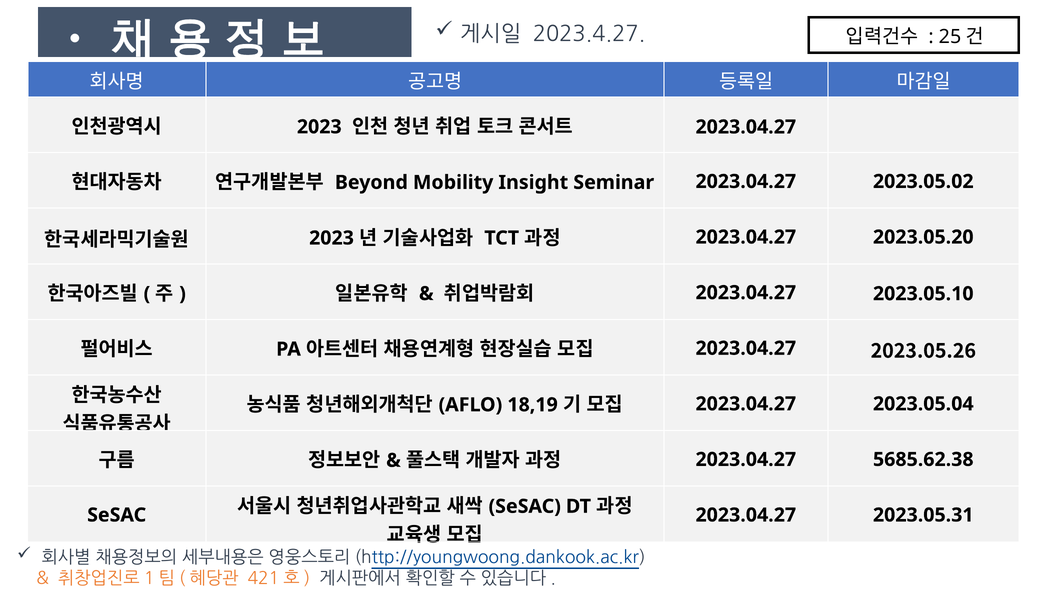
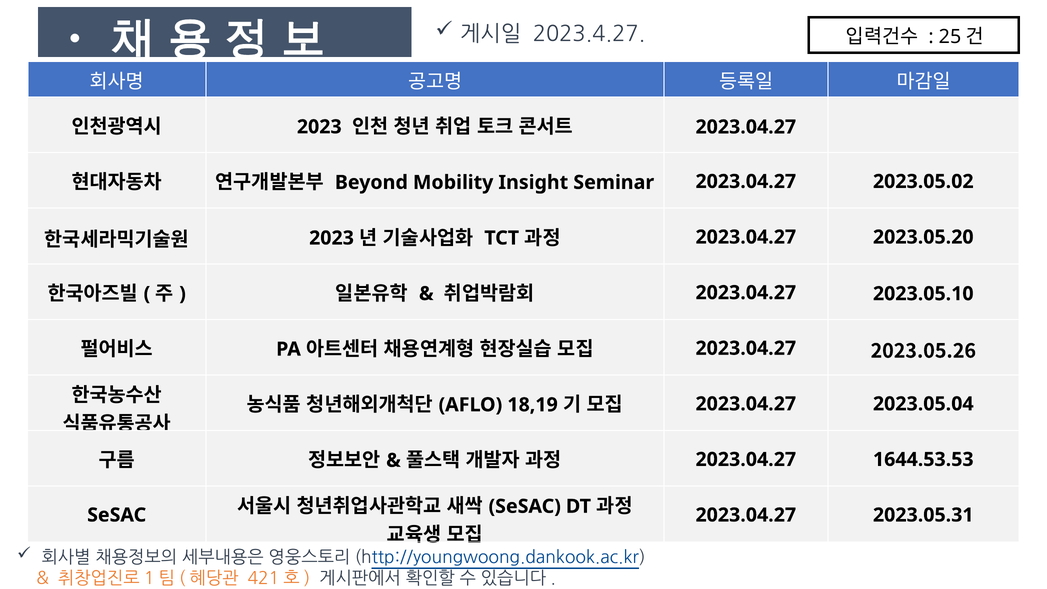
5685.62.38: 5685.62.38 -> 1644.53.53
